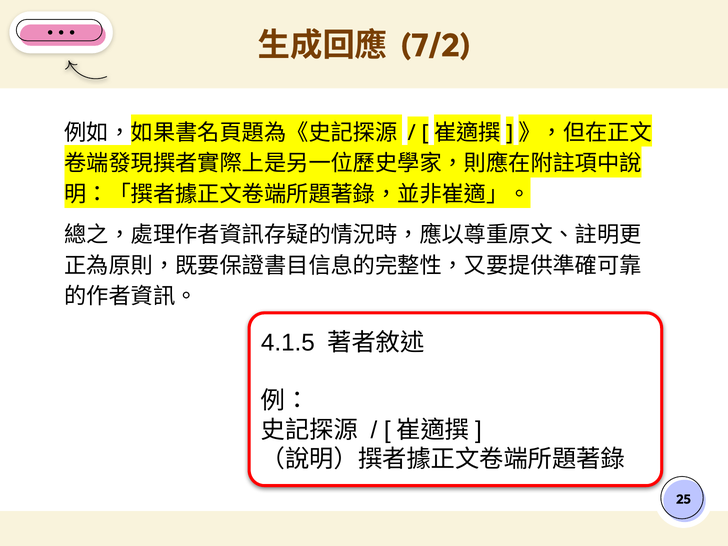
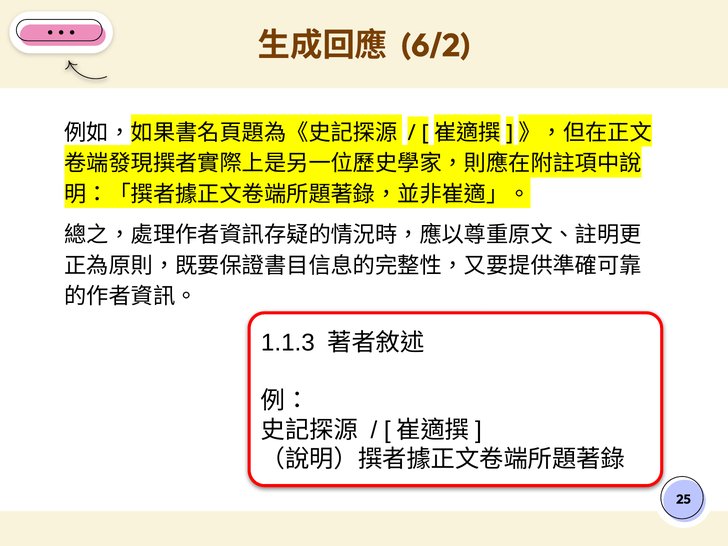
7/2: 7/2 -> 6/2
4.1.5: 4.1.5 -> 1.1.3
